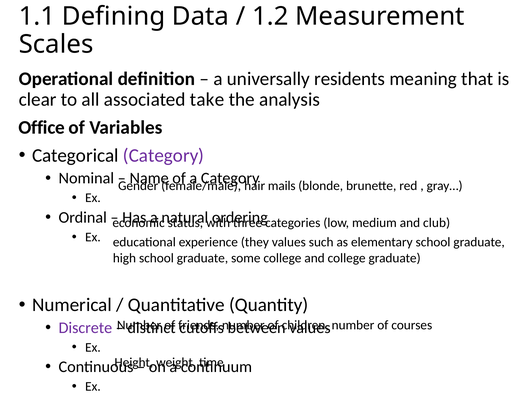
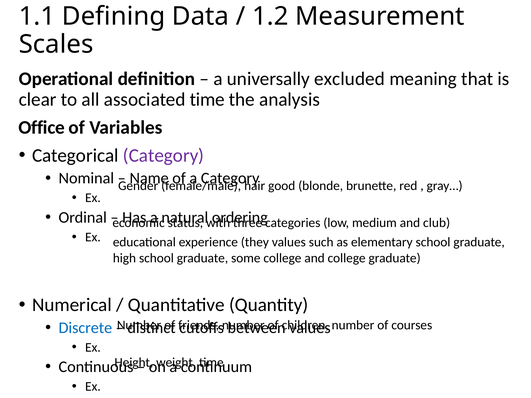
residents: residents -> excluded
associated take: take -> time
mails: mails -> good
Discrete colour: purple -> blue
